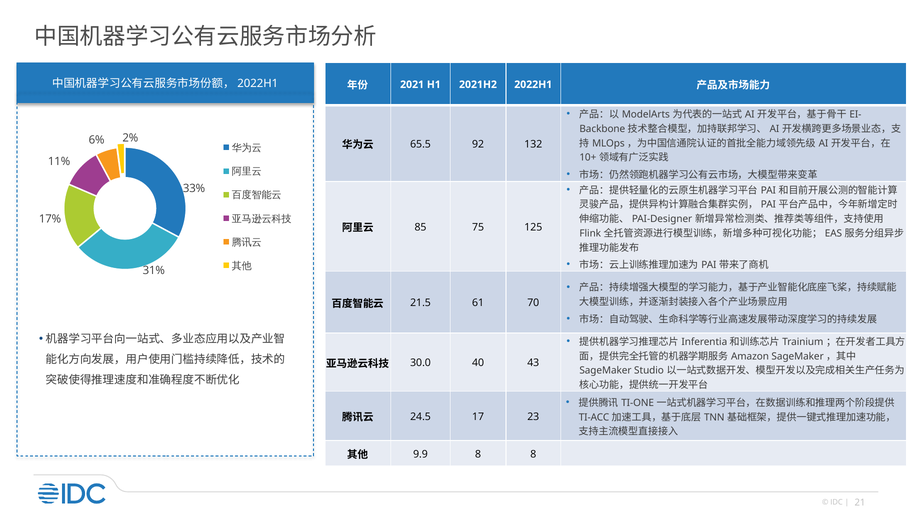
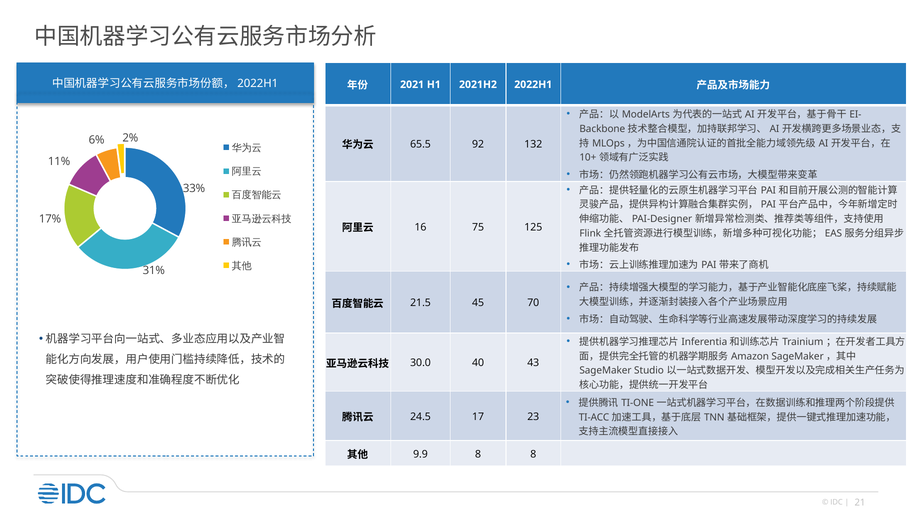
85: 85 -> 16
61: 61 -> 45
